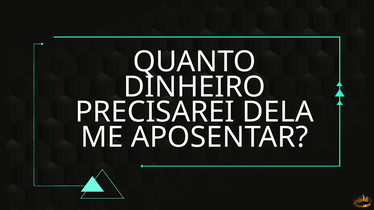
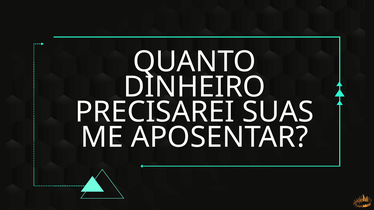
DELA: DELA -> SUAS
